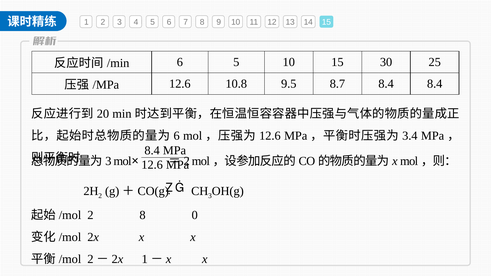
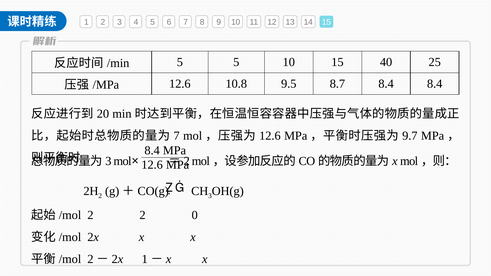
6 at (180, 62): 6 -> 5
30: 30 -> 40
6 at (177, 136): 6 -> 7
3.4: 3.4 -> 9.7
2 8: 8 -> 2
